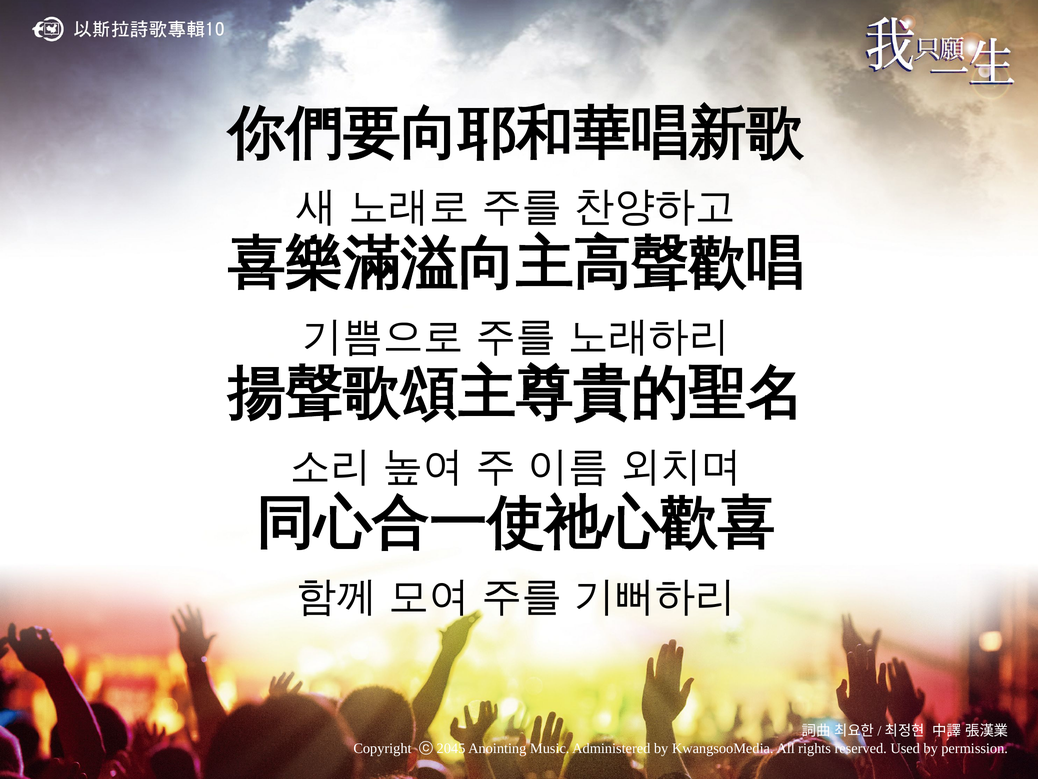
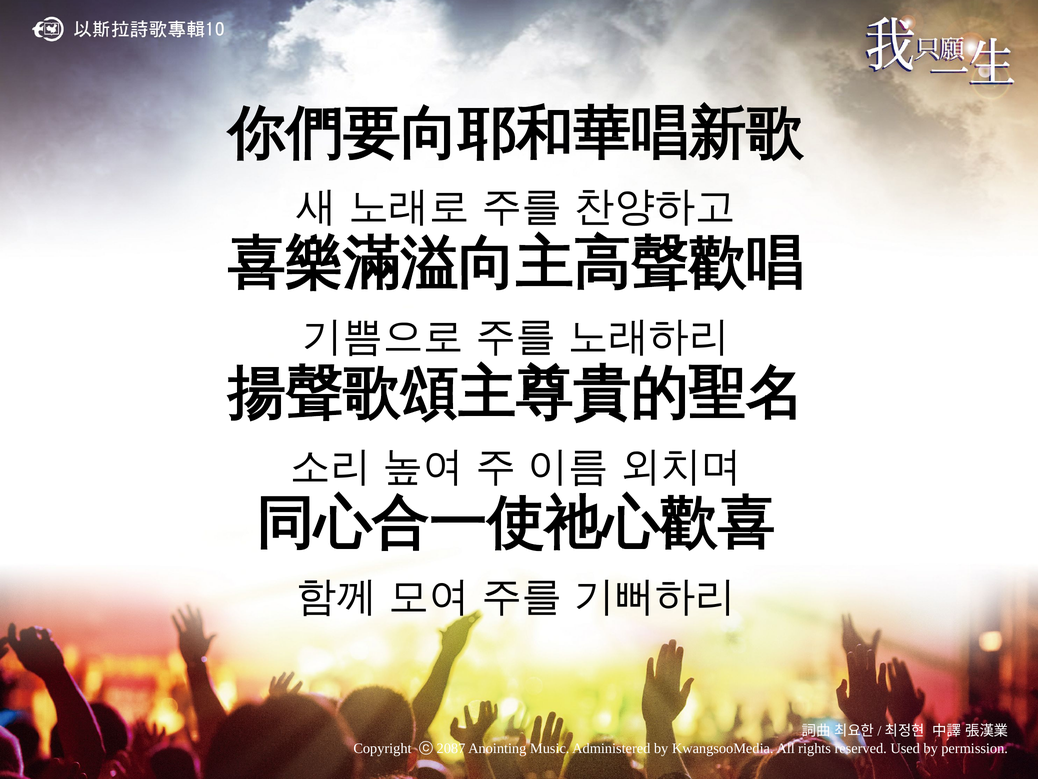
2045: 2045 -> 2087
